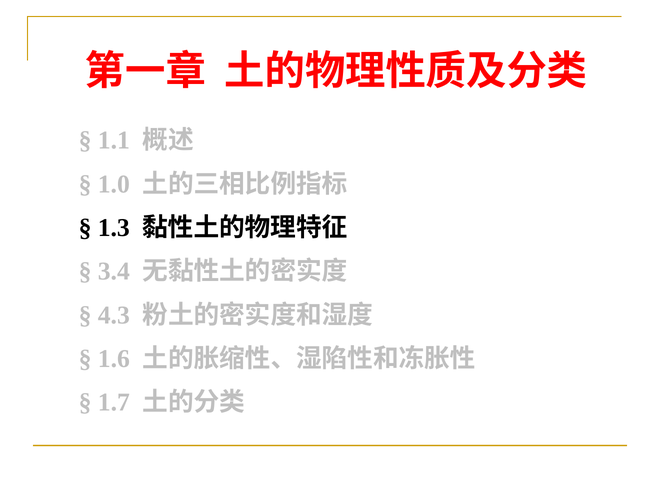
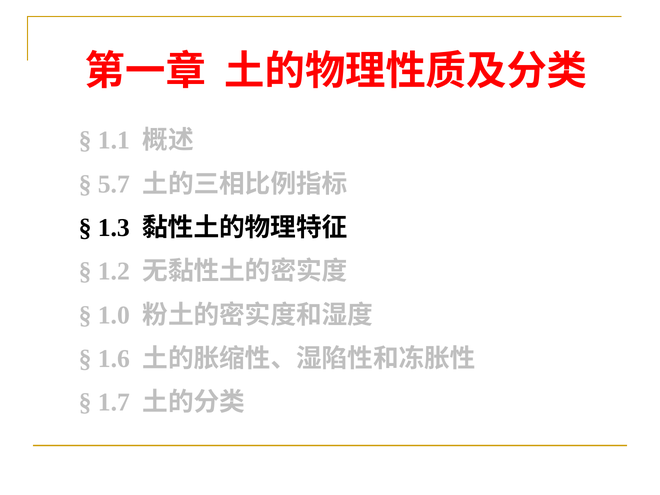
1.0: 1.0 -> 5.7
3.4: 3.4 -> 1.2
4.3: 4.3 -> 1.0
